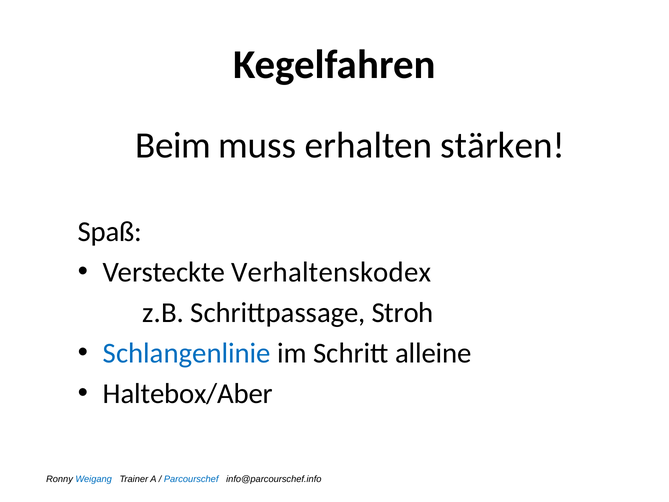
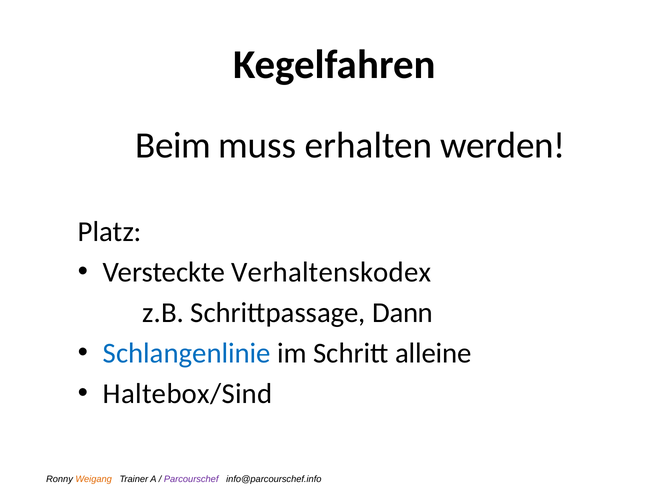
stärken: stärken -> werden
Spaß: Spaß -> Platz
Stroh: Stroh -> Dann
Haltebox/Aber: Haltebox/Aber -> Haltebox/Sind
Weigang colour: blue -> orange
Parcourschef colour: blue -> purple
